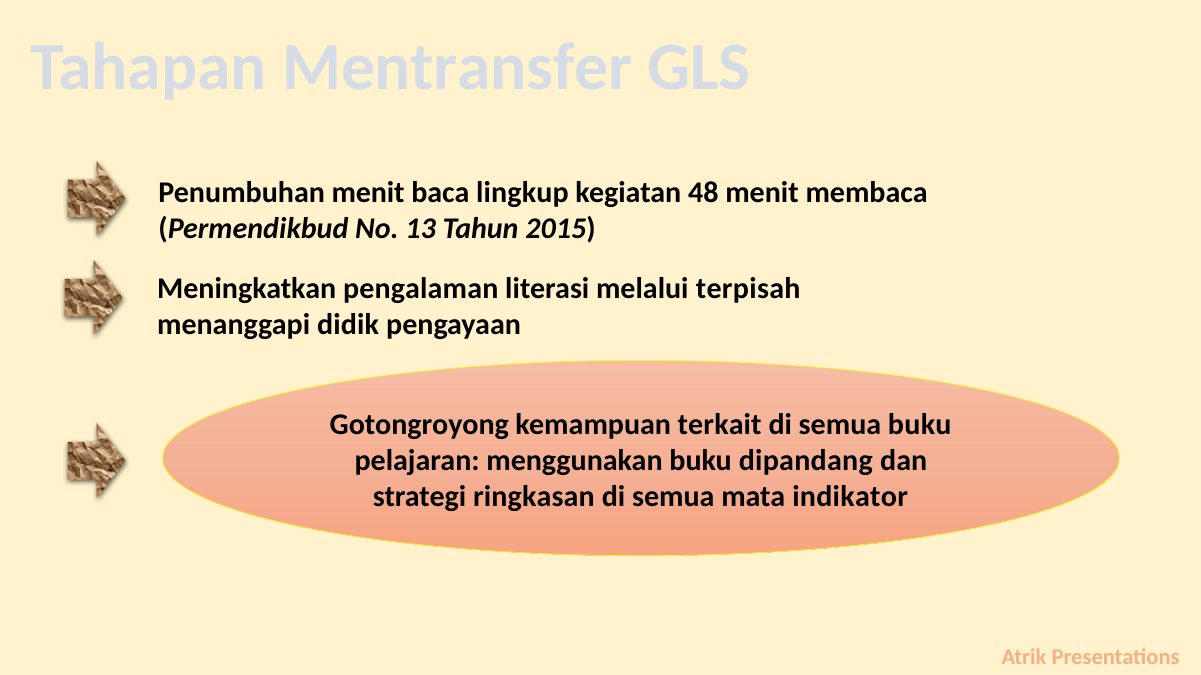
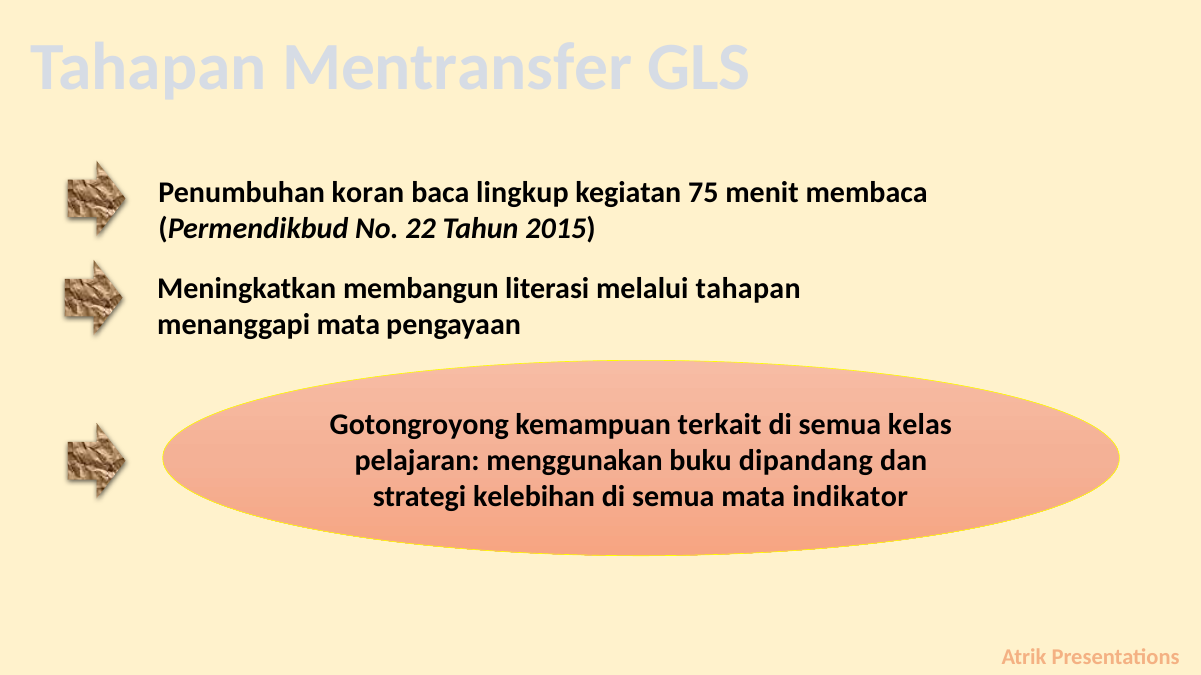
menit at (368, 193): menit -> koran
48: 48 -> 75
13: 13 -> 22
pengalaman: pengalaman -> membangun
melalui terpisah: terpisah -> tahapan
didik at (348, 325): didik -> mata
semua buku: buku -> kelas
ringkasan: ringkasan -> kelebihan
